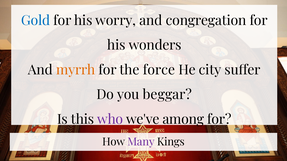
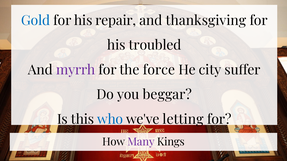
worry: worry -> repair
congregation: congregation -> thanksgiving
wonders: wonders -> troubled
myrrh colour: orange -> purple
who colour: purple -> blue
among: among -> letting
